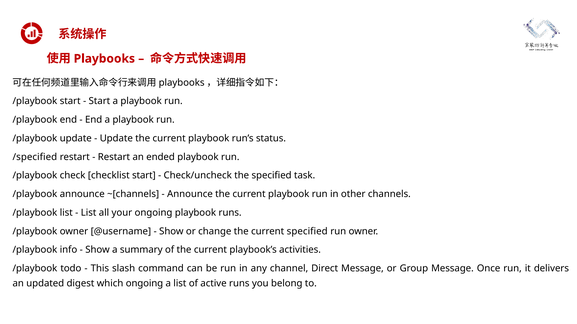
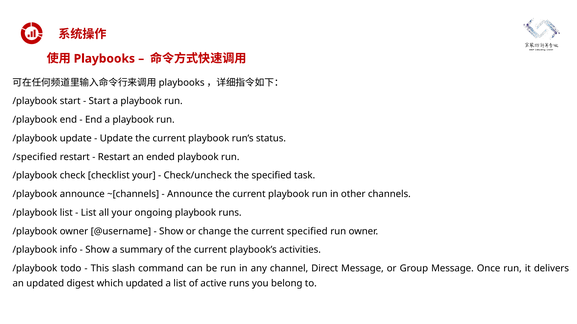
checklist start: start -> your
which ongoing: ongoing -> updated
